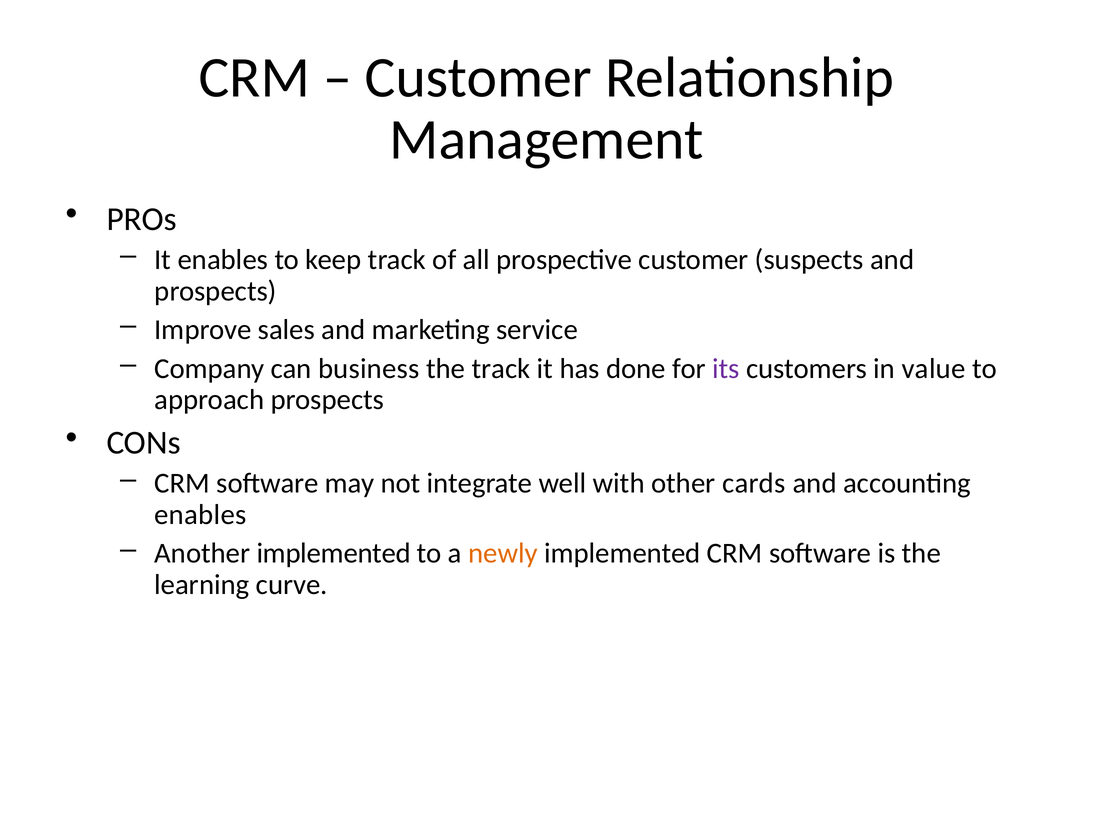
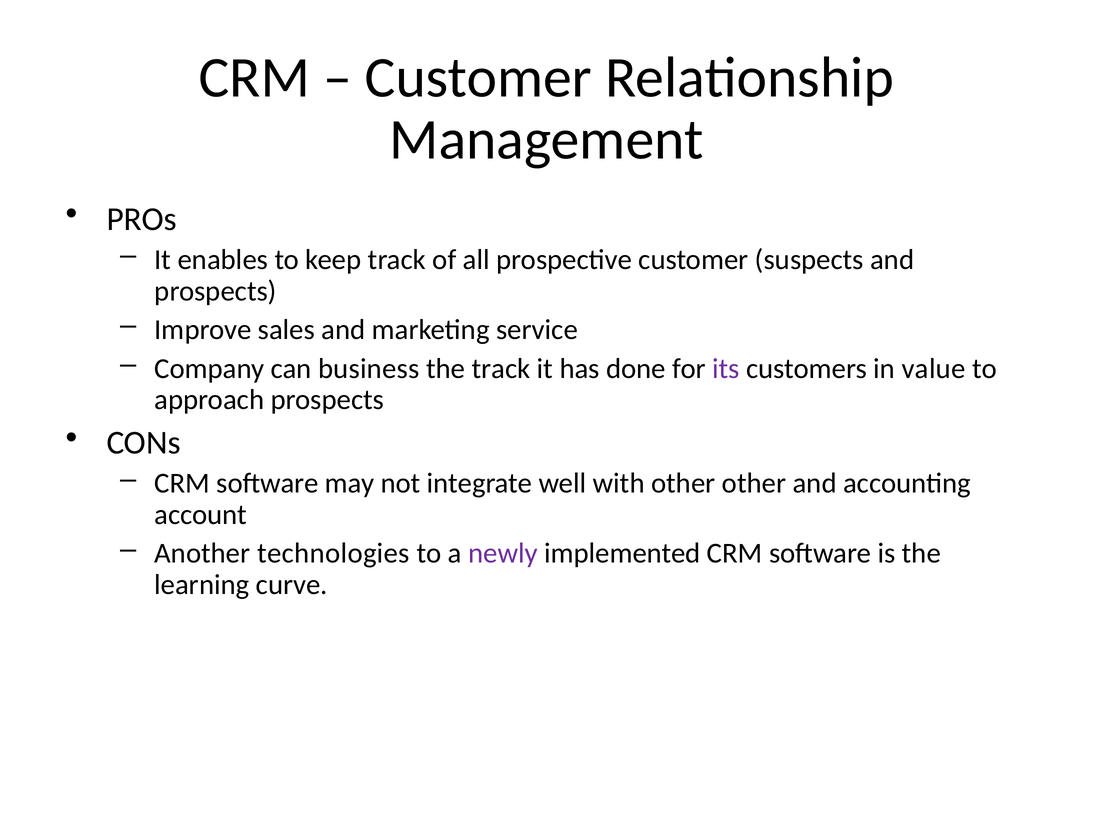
other cards: cards -> other
enables at (200, 514): enables -> account
Another implemented: implemented -> technologies
newly colour: orange -> purple
